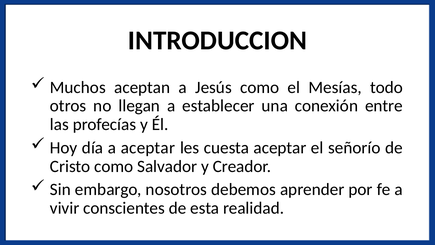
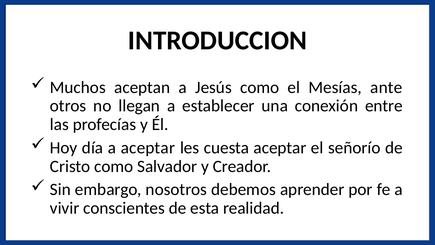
todo: todo -> ante
